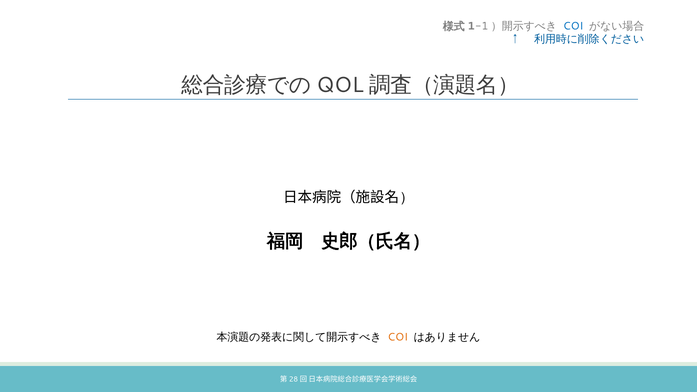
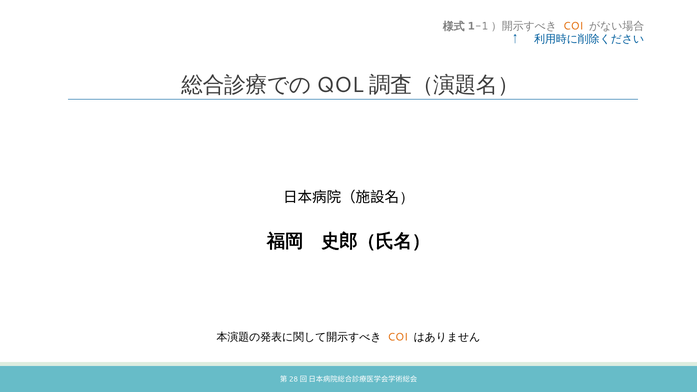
COI at (573, 26) colour: blue -> orange
